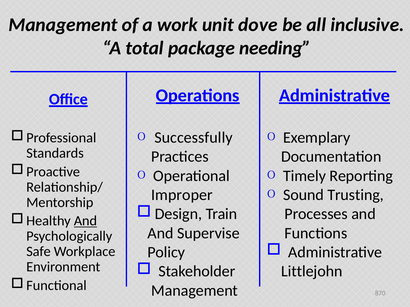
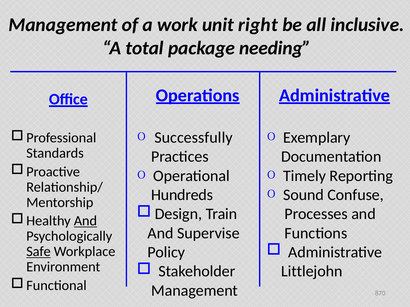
dove: dove -> right
Trusting: Trusting -> Confuse
Improper: Improper -> Hundreds
Safe underline: none -> present
